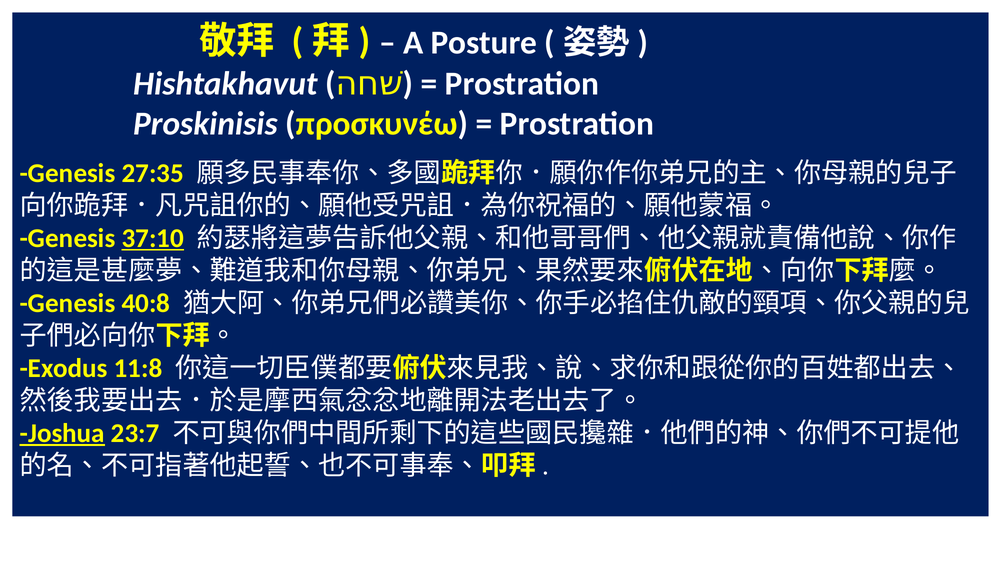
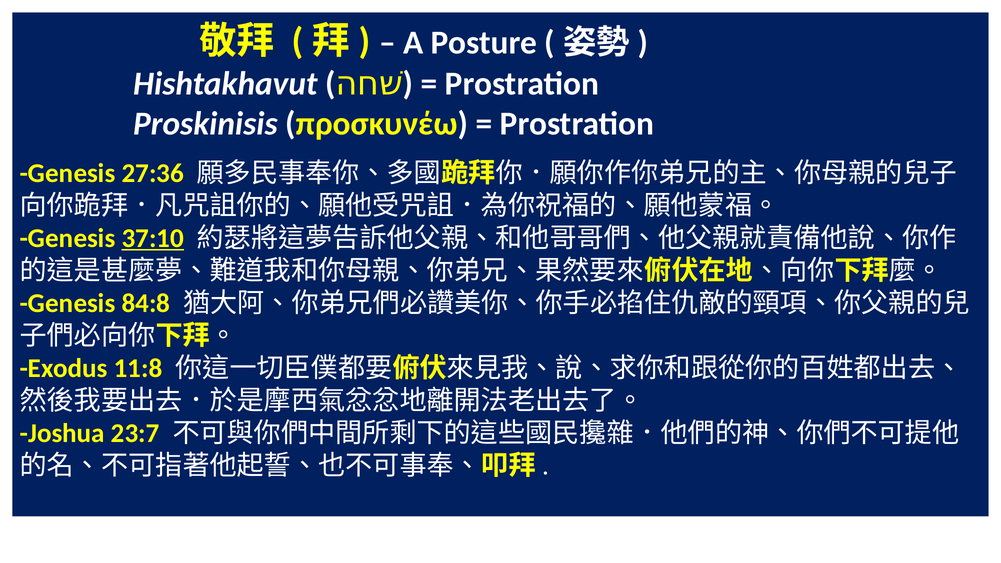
27:35: 27:35 -> 27:36
40:8: 40:8 -> 84:8
Joshua underline: present -> none
